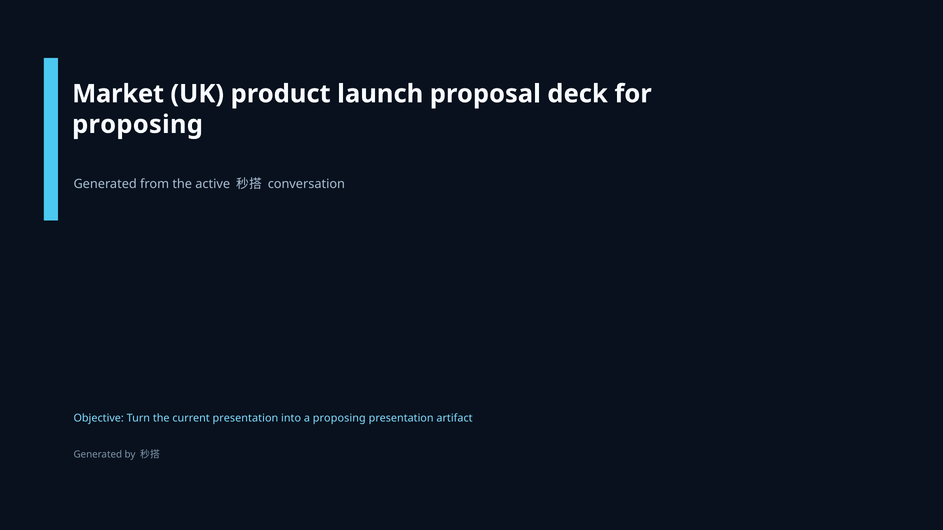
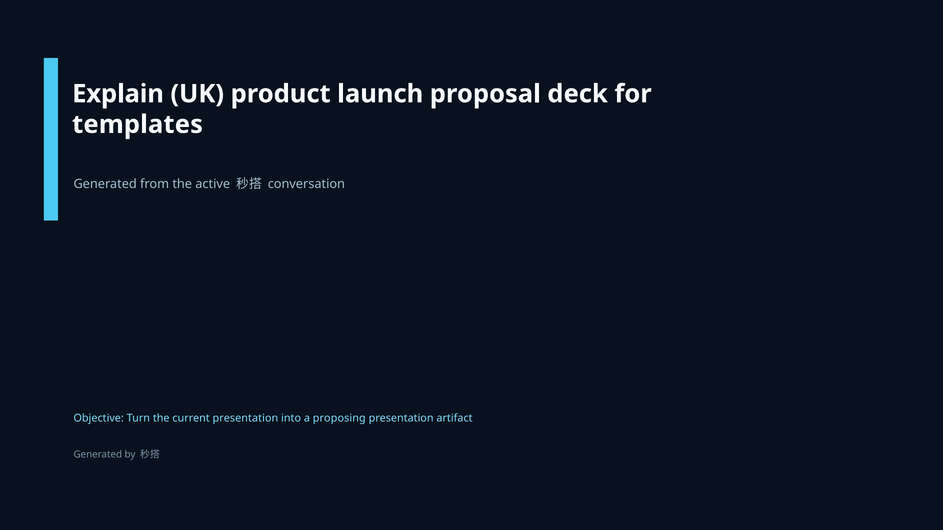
Market: Market -> Explain
proposing at (137, 125): proposing -> templates
